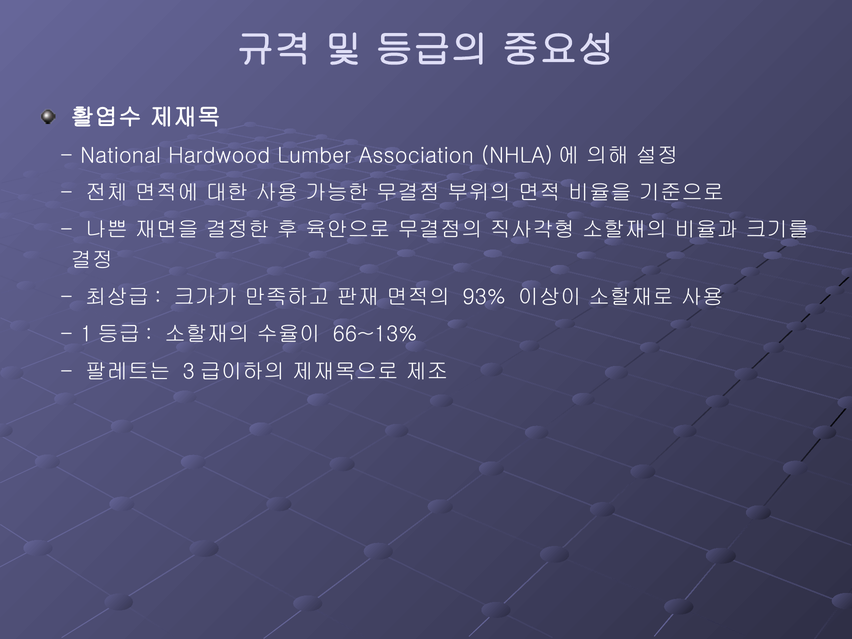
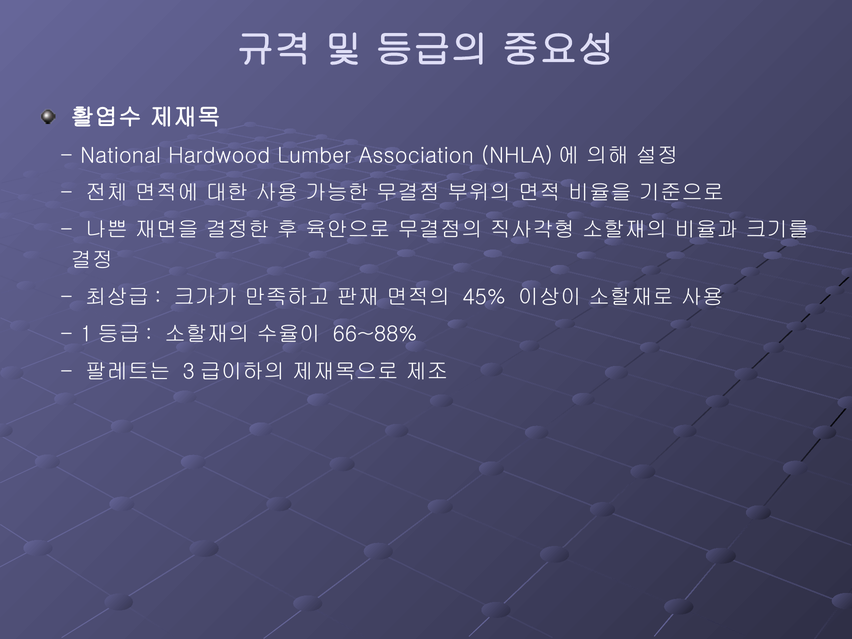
93%: 93% -> 45%
66~13%: 66~13% -> 66~88%
